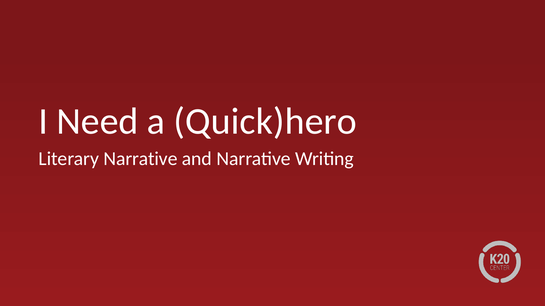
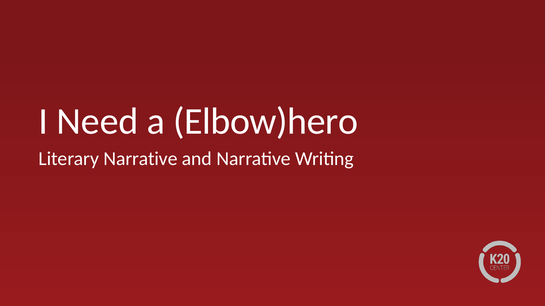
Quick)hero: Quick)hero -> Elbow)hero
